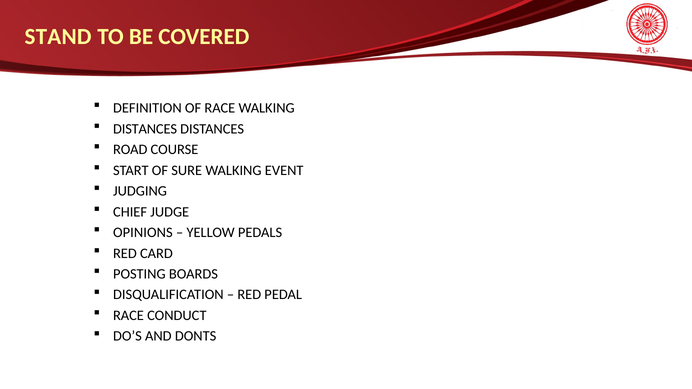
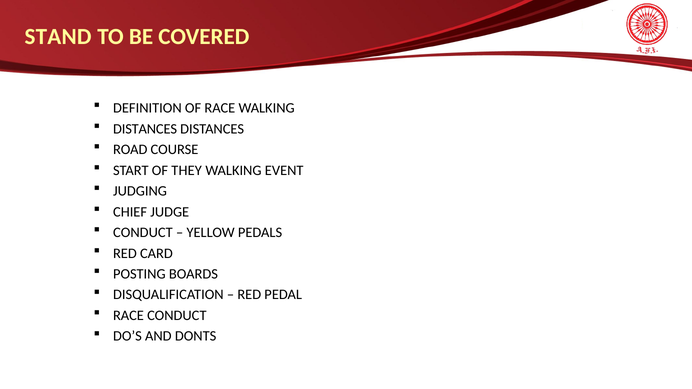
SURE: SURE -> THEY
OPINIONS at (143, 233): OPINIONS -> CONDUCT
